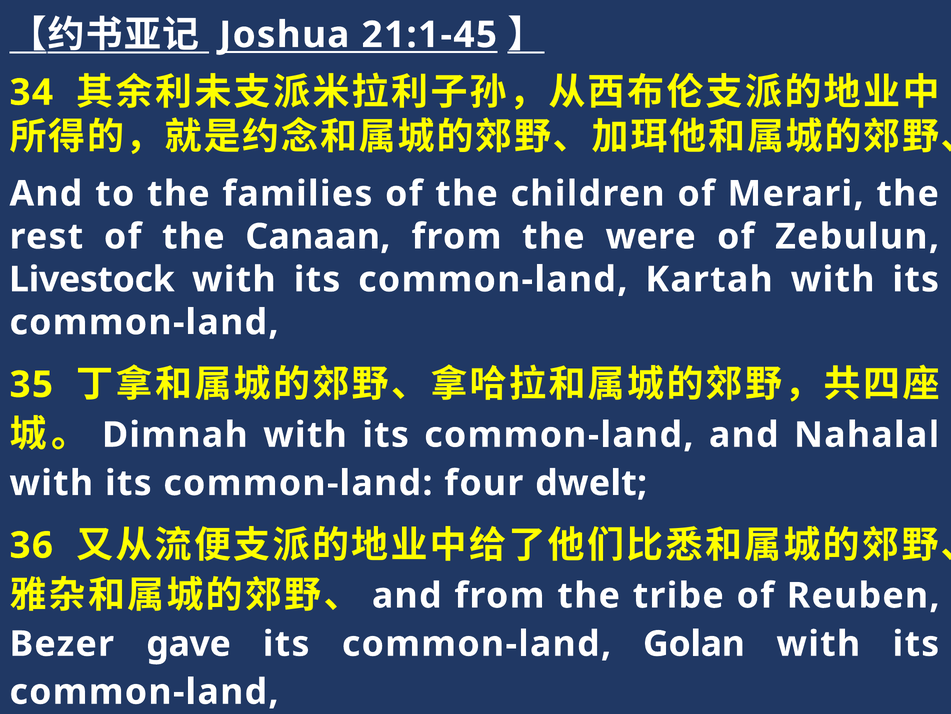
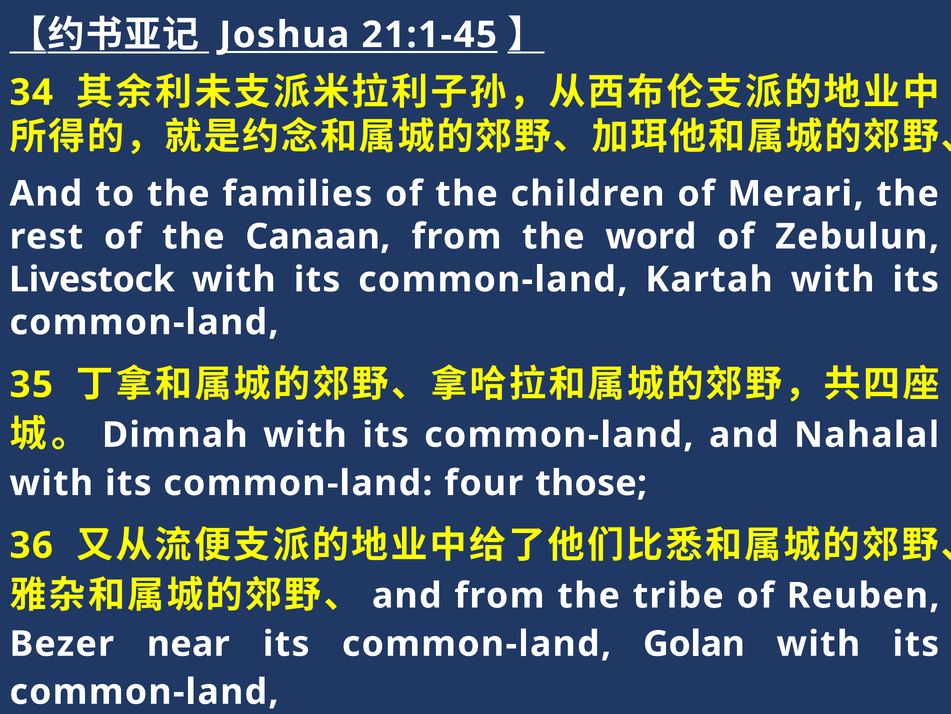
were: were -> word
dwelt: dwelt -> those
gave: gave -> near
